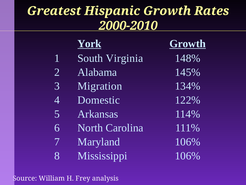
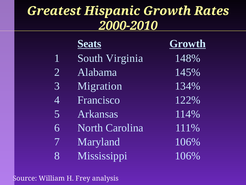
York: York -> Seats
Domestic: Domestic -> Francisco
